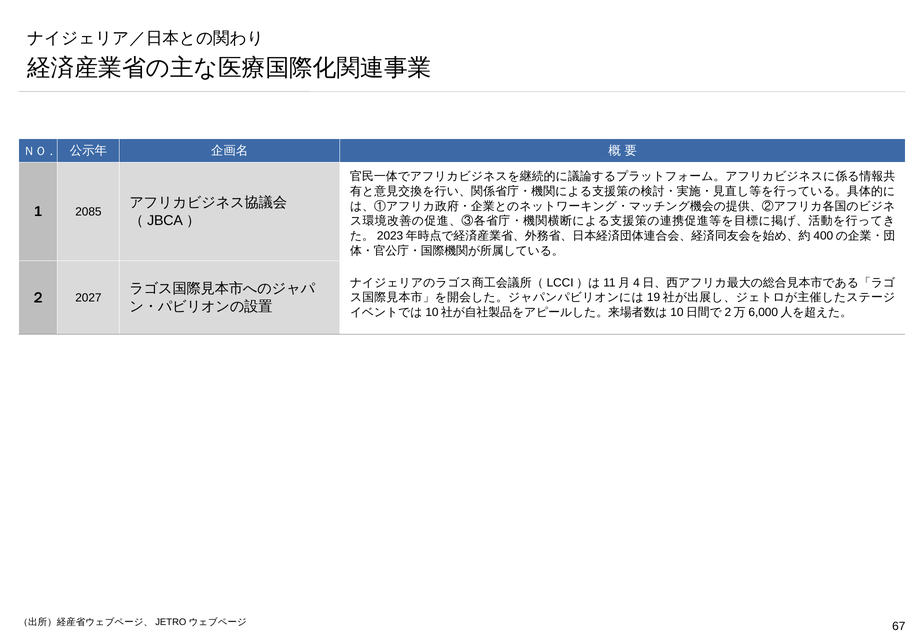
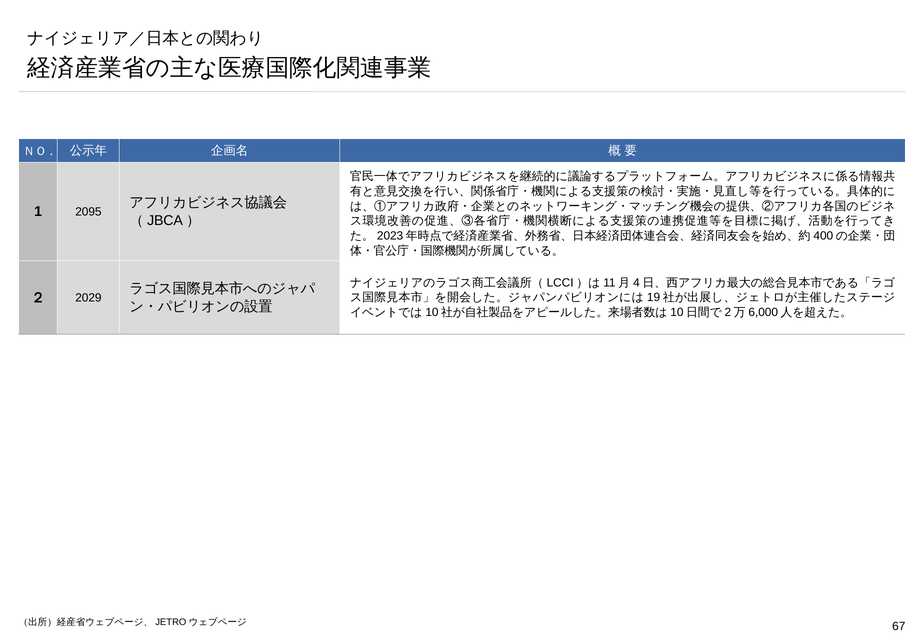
2085: 2085 -> 2095
2027: 2027 -> 2029
